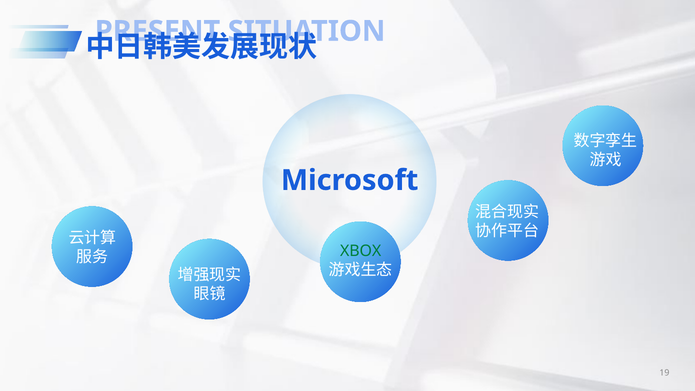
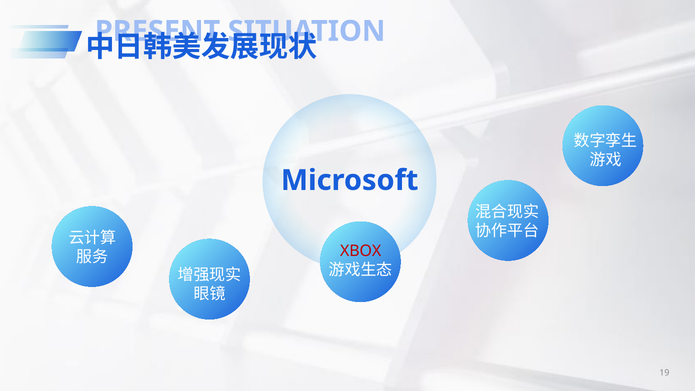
XBOX colour: green -> red
